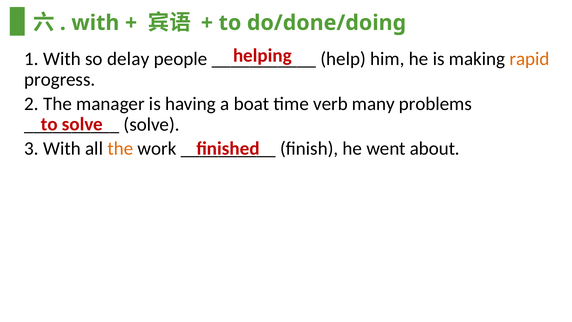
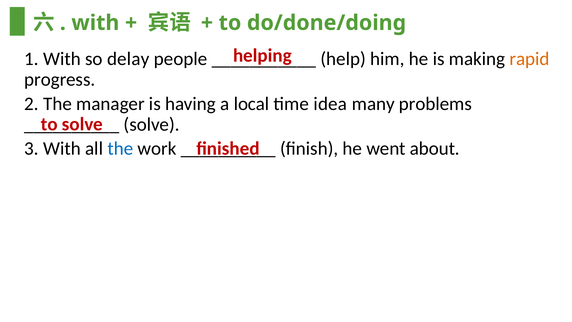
boat: boat -> local
verb: verb -> idea
the at (120, 149) colour: orange -> blue
